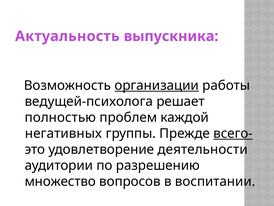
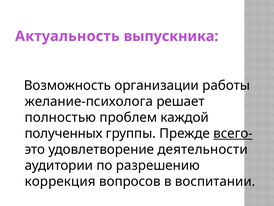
организации underline: present -> none
ведущей-психолога: ведущей-психолога -> желание-психолога
негативных: негативных -> полученных
множество: множество -> коррекция
